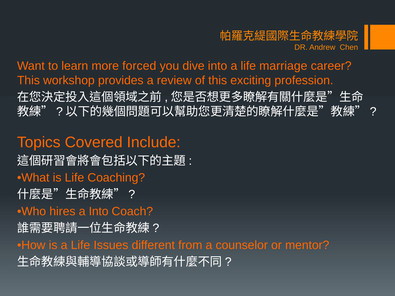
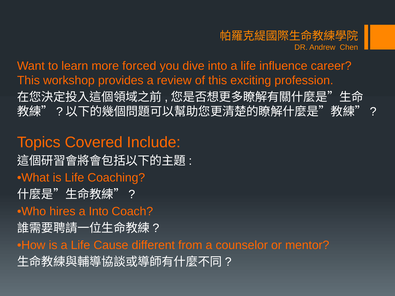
marriage: marriage -> influence
Issues: Issues -> Cause
